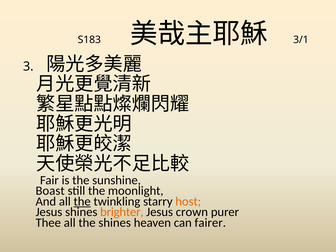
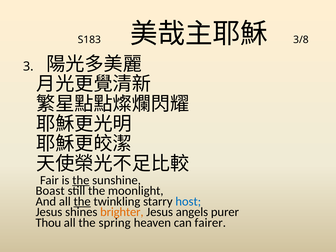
3/1: 3/1 -> 3/8
the at (81, 180) underline: none -> present
host colour: orange -> blue
crown: crown -> angels
Thee: Thee -> Thou
the shines: shines -> spring
